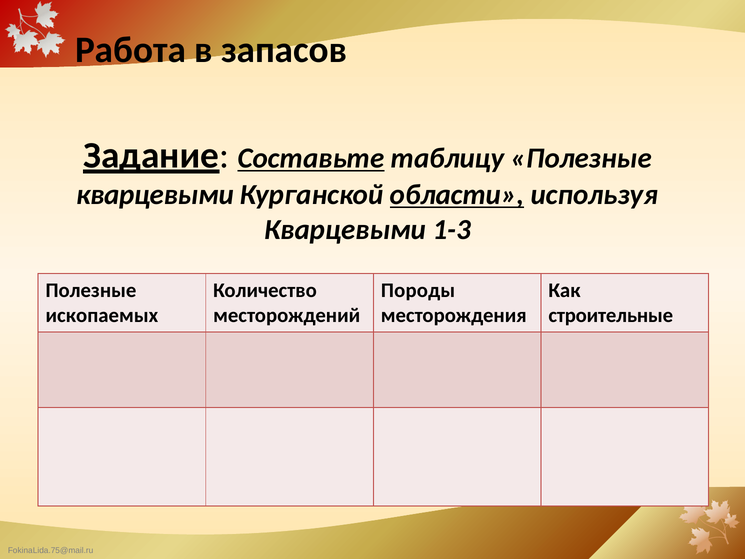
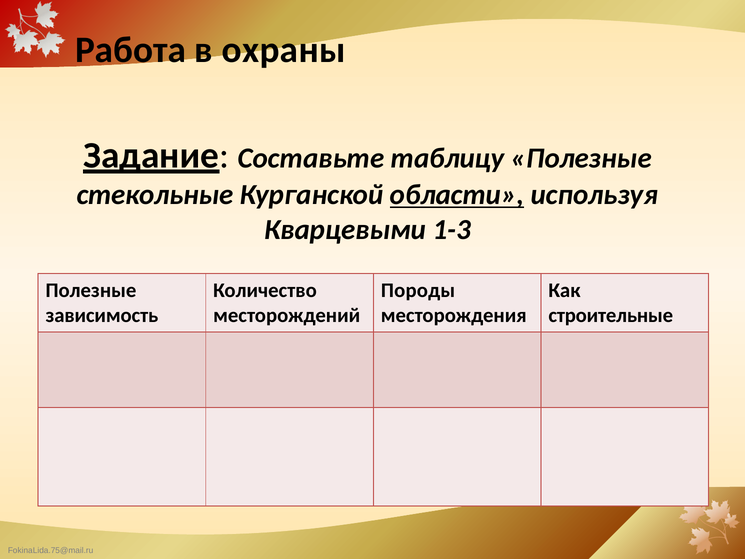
запасов: запасов -> охраны
Составьте underline: present -> none
кварцевыми at (155, 195): кварцевыми -> стекольные
ископаемых: ископаемых -> зависимость
